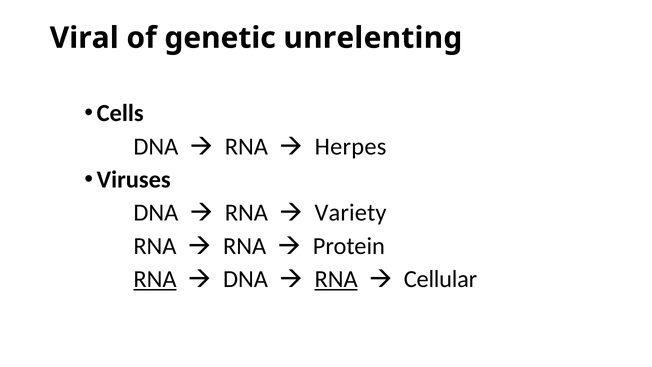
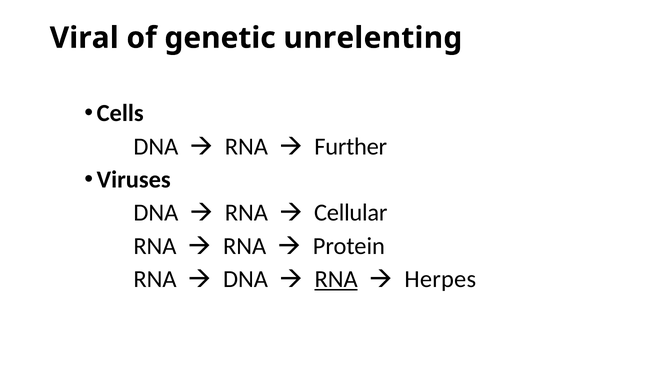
Herpes: Herpes -> Further
Variety: Variety -> Cellular
RNA at (155, 279) underline: present -> none
Cellular: Cellular -> Herpes
